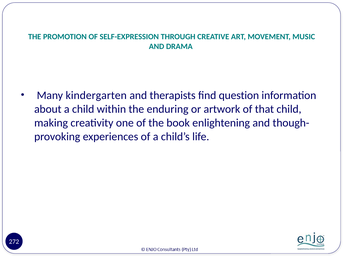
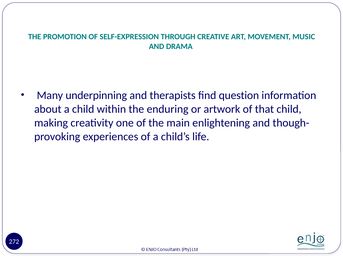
kindergarten: kindergarten -> underpinning
book: book -> main
